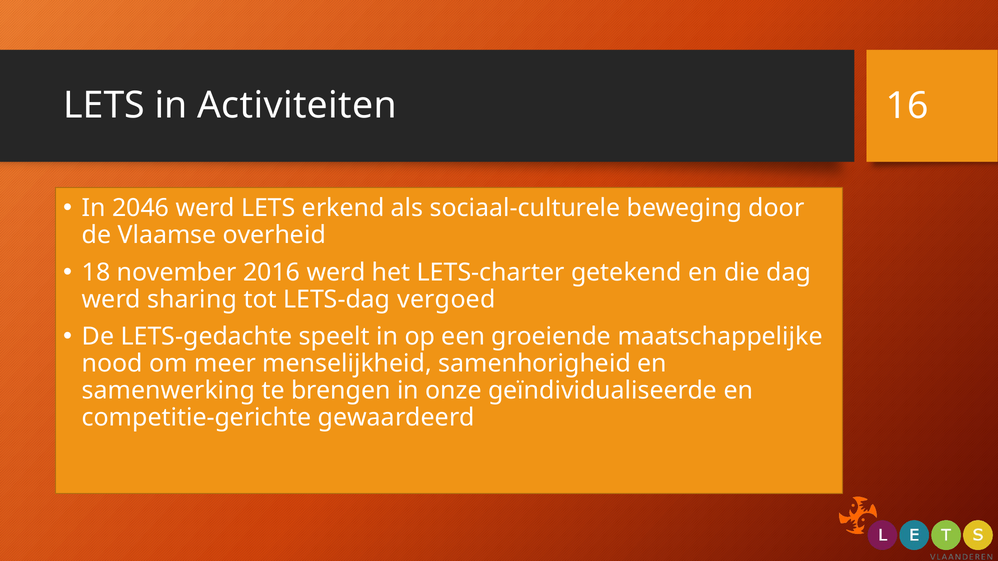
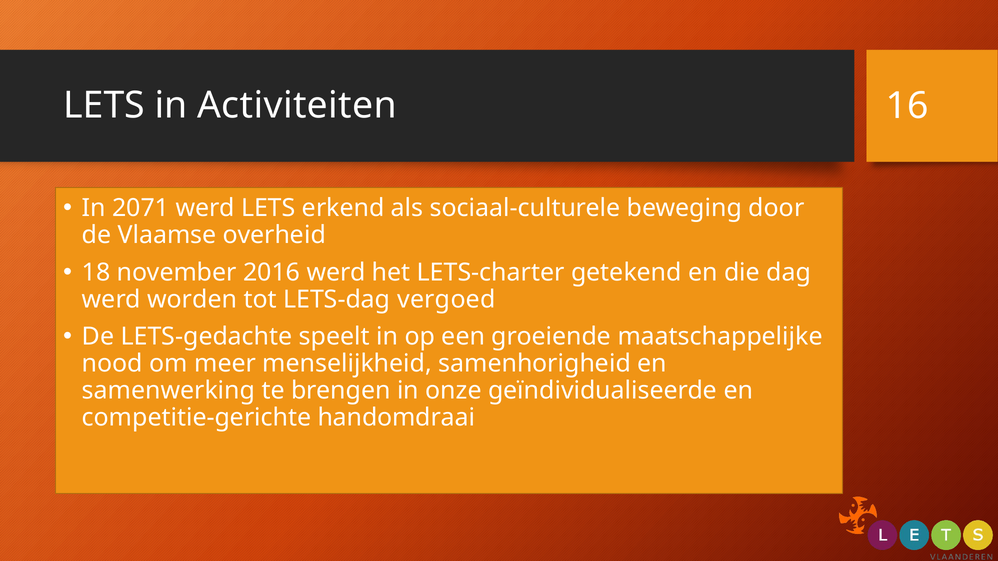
2046: 2046 -> 2071
sharing: sharing -> worden
gewaardeerd: gewaardeerd -> handomdraai
